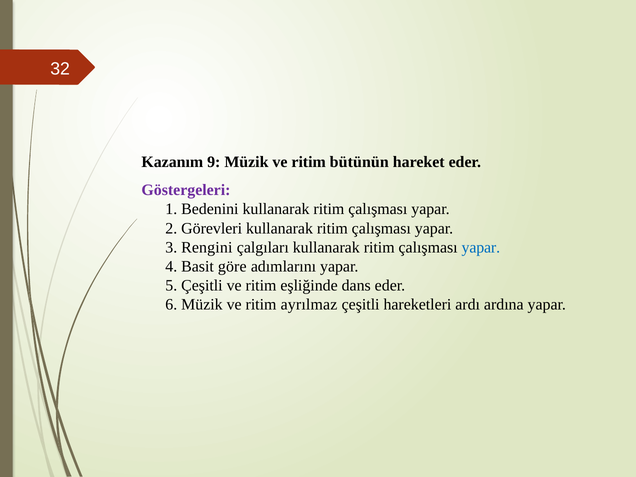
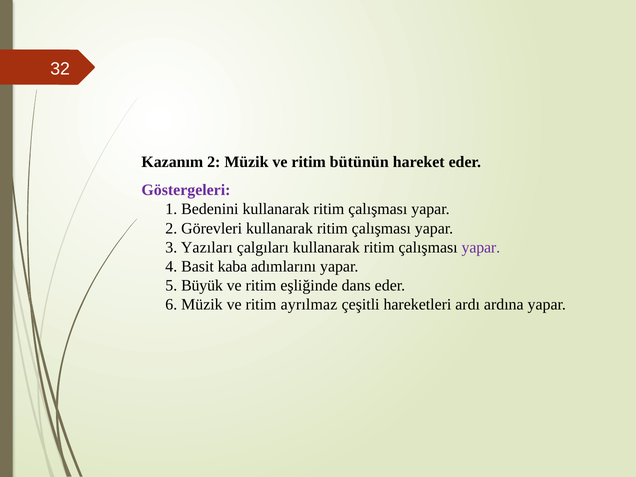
Kazanım 9: 9 -> 2
Rengini: Rengini -> Yazıları
yapar at (481, 247) colour: blue -> purple
göre: göre -> kaba
5 Çeşitli: Çeşitli -> Büyük
